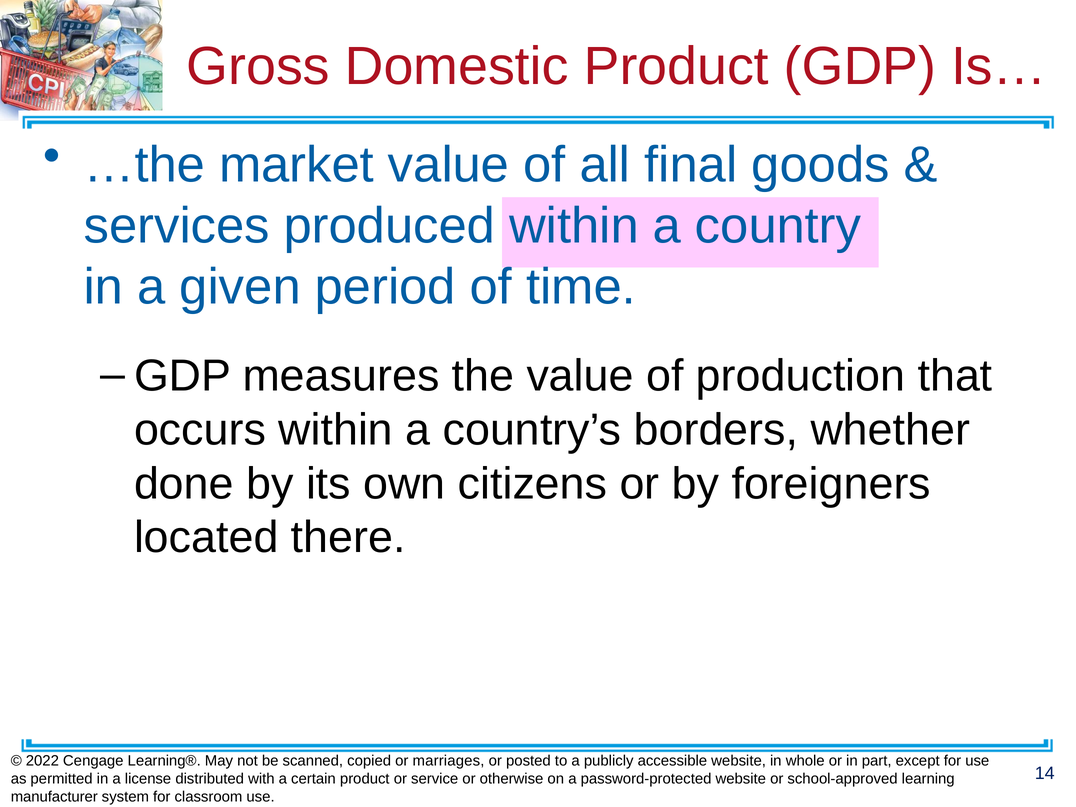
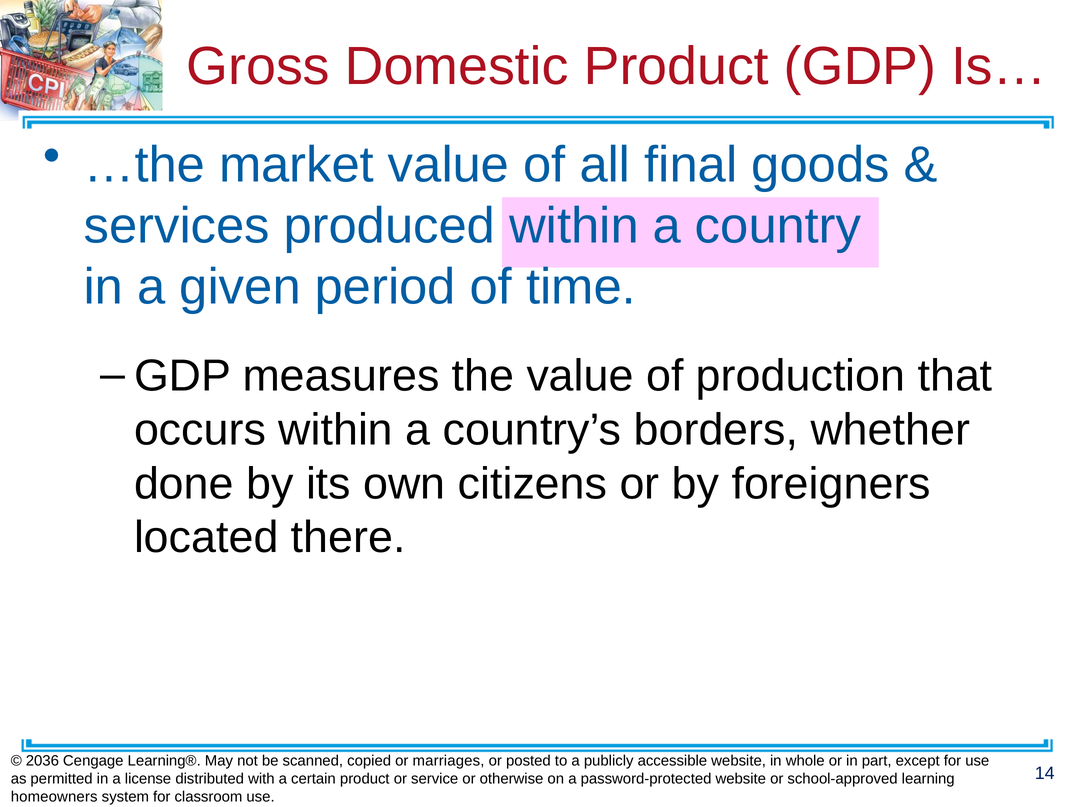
2022: 2022 -> 2036
manufacturer: manufacturer -> homeowners
